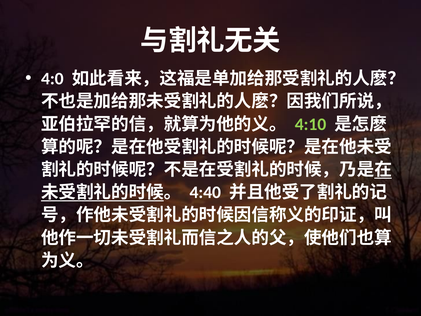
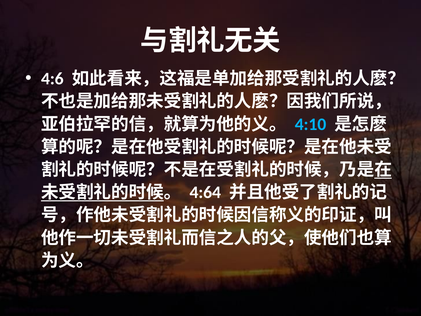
4:0: 4:0 -> 4:6
4:10 colour: light green -> light blue
4:40: 4:40 -> 4:64
